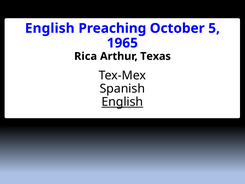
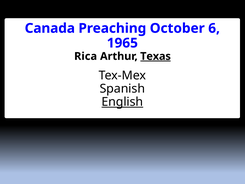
English at (50, 28): English -> Canada
5: 5 -> 6
Texas underline: none -> present
